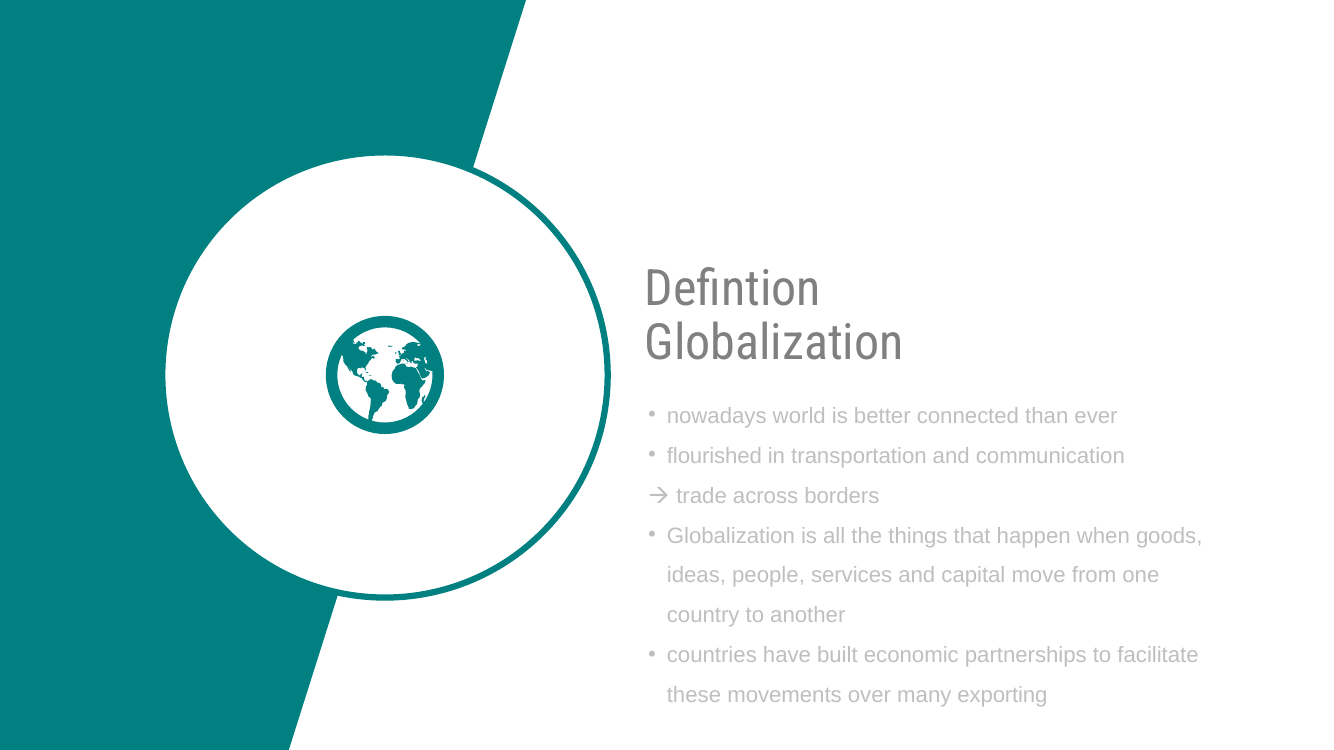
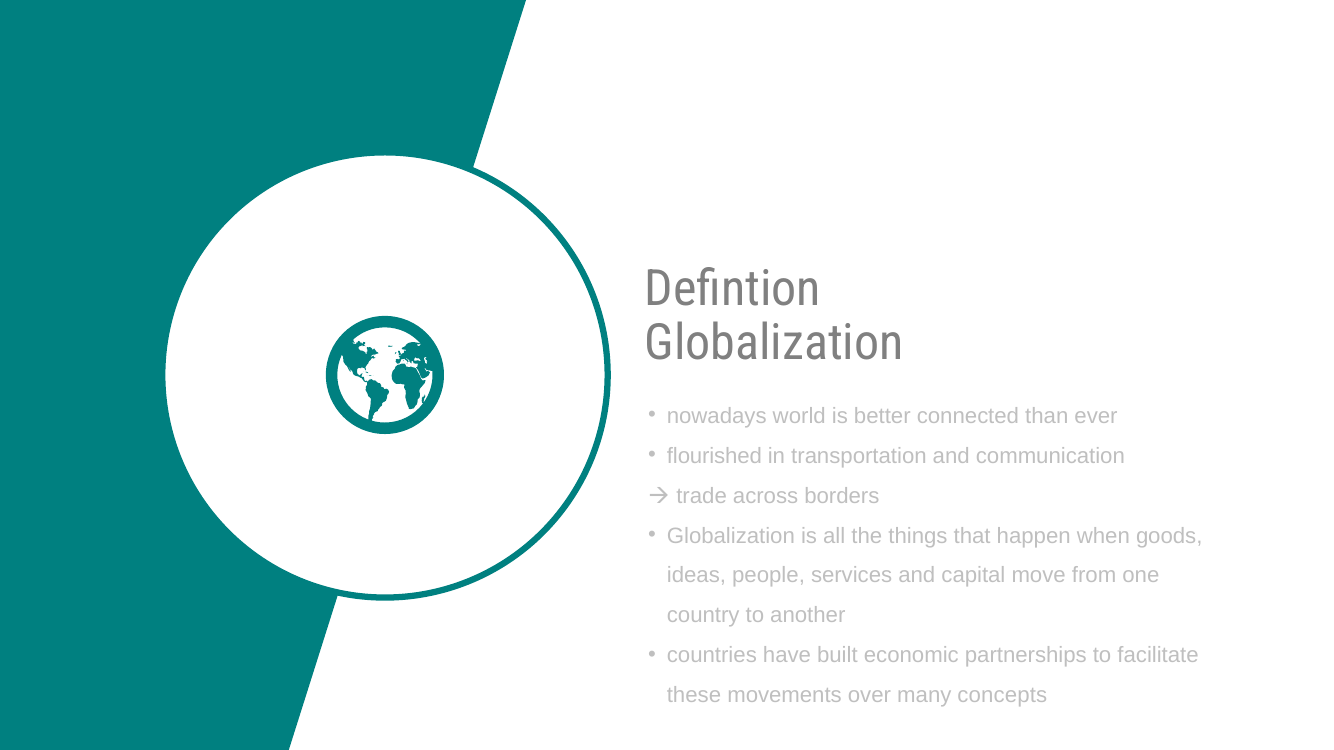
exporting: exporting -> concepts
